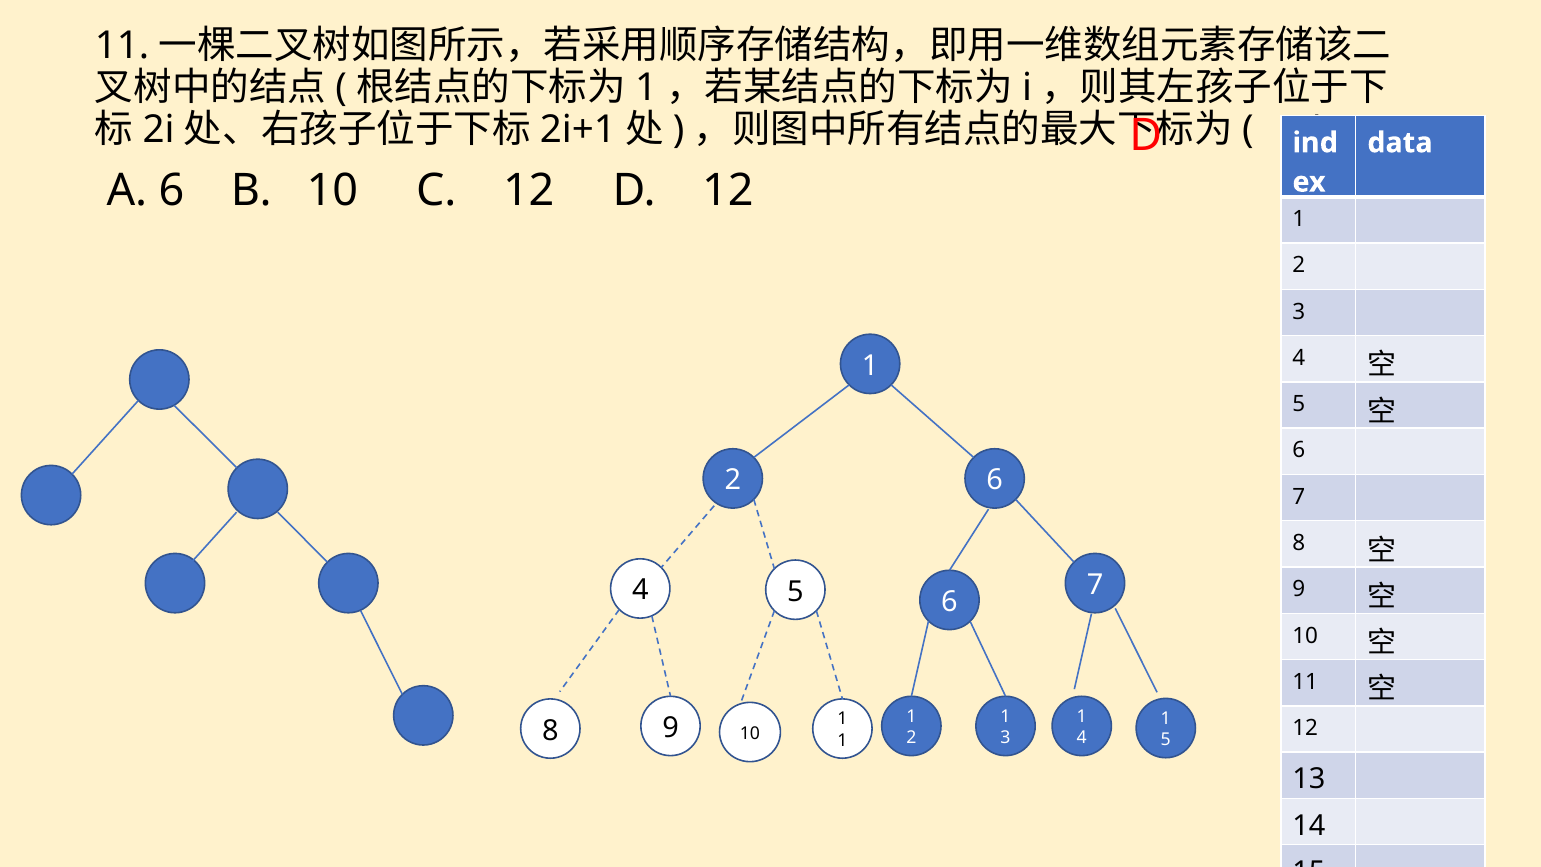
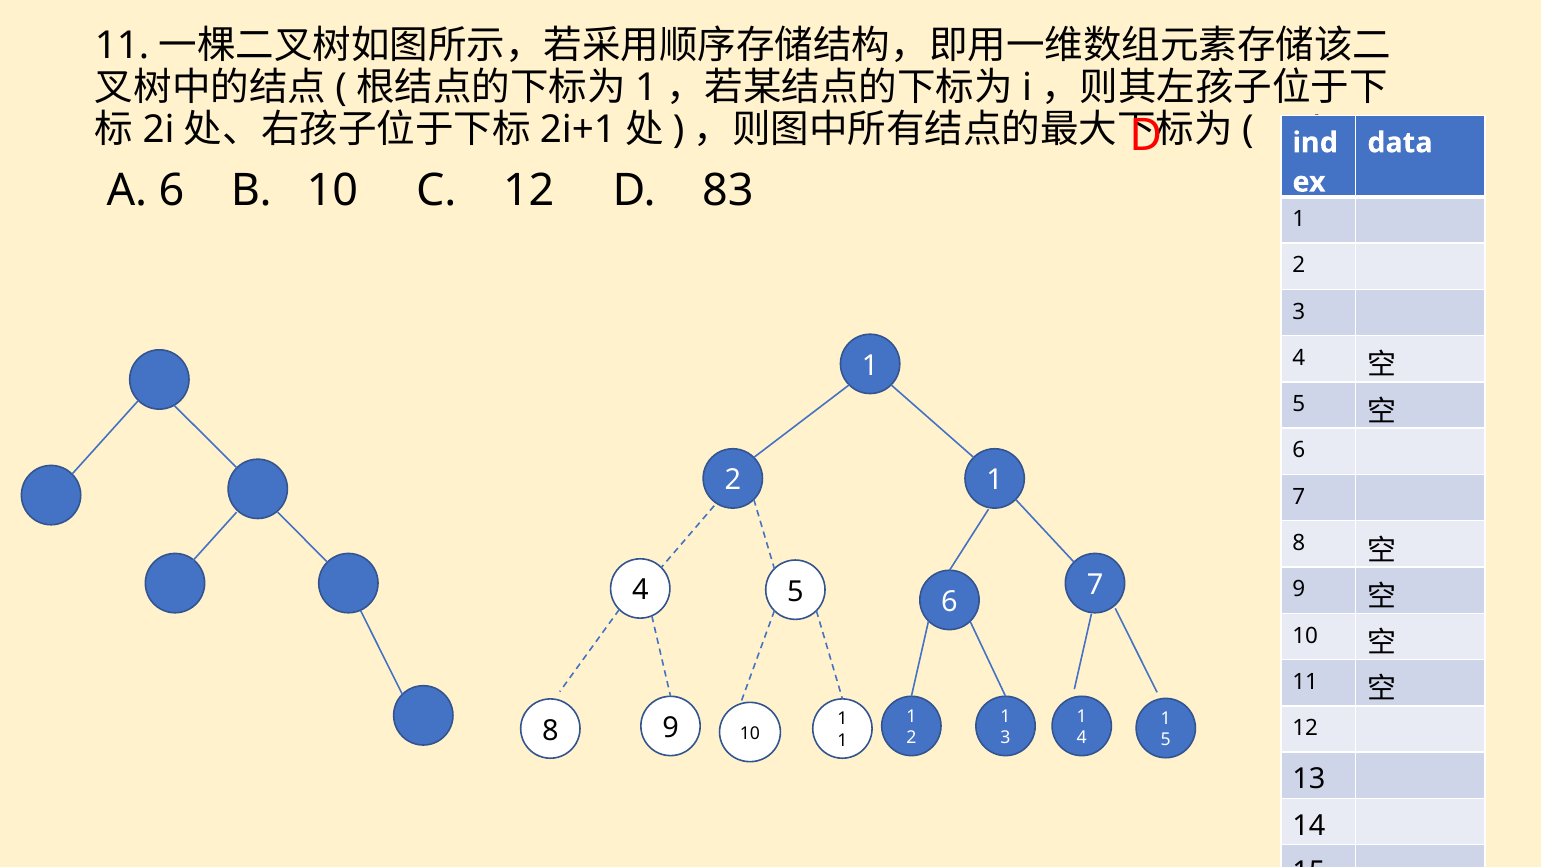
D 12: 12 -> 83
2 6: 6 -> 1
